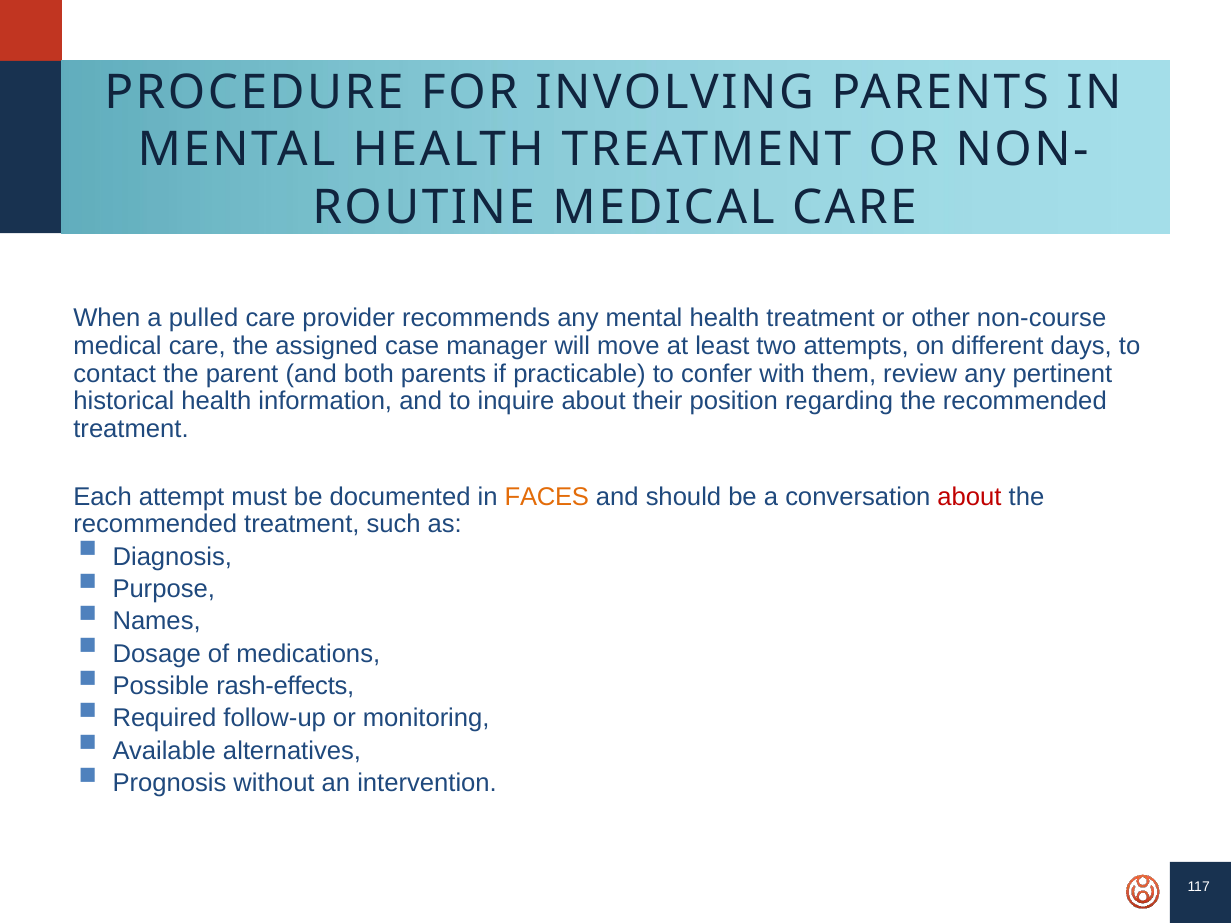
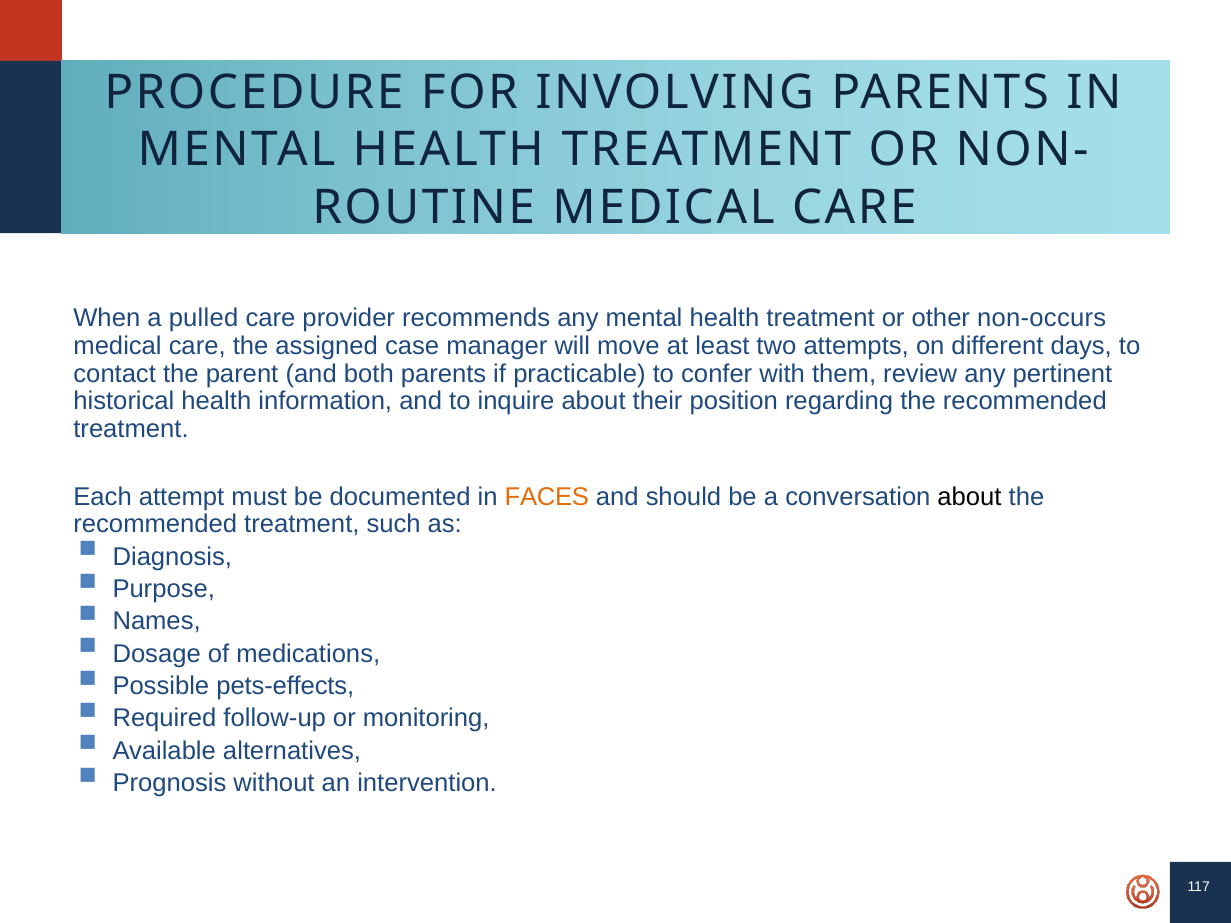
non-course: non-course -> non-occurs
about at (970, 497) colour: red -> black
rash-effects: rash-effects -> pets-effects
